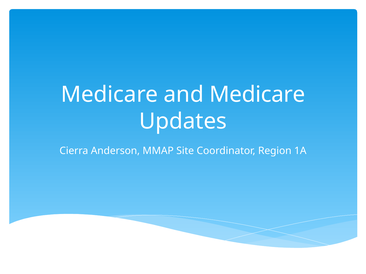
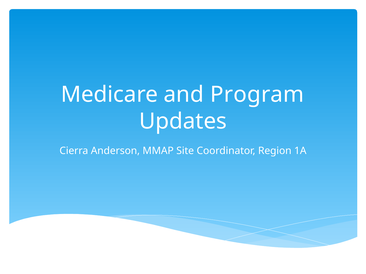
and Medicare: Medicare -> Program
